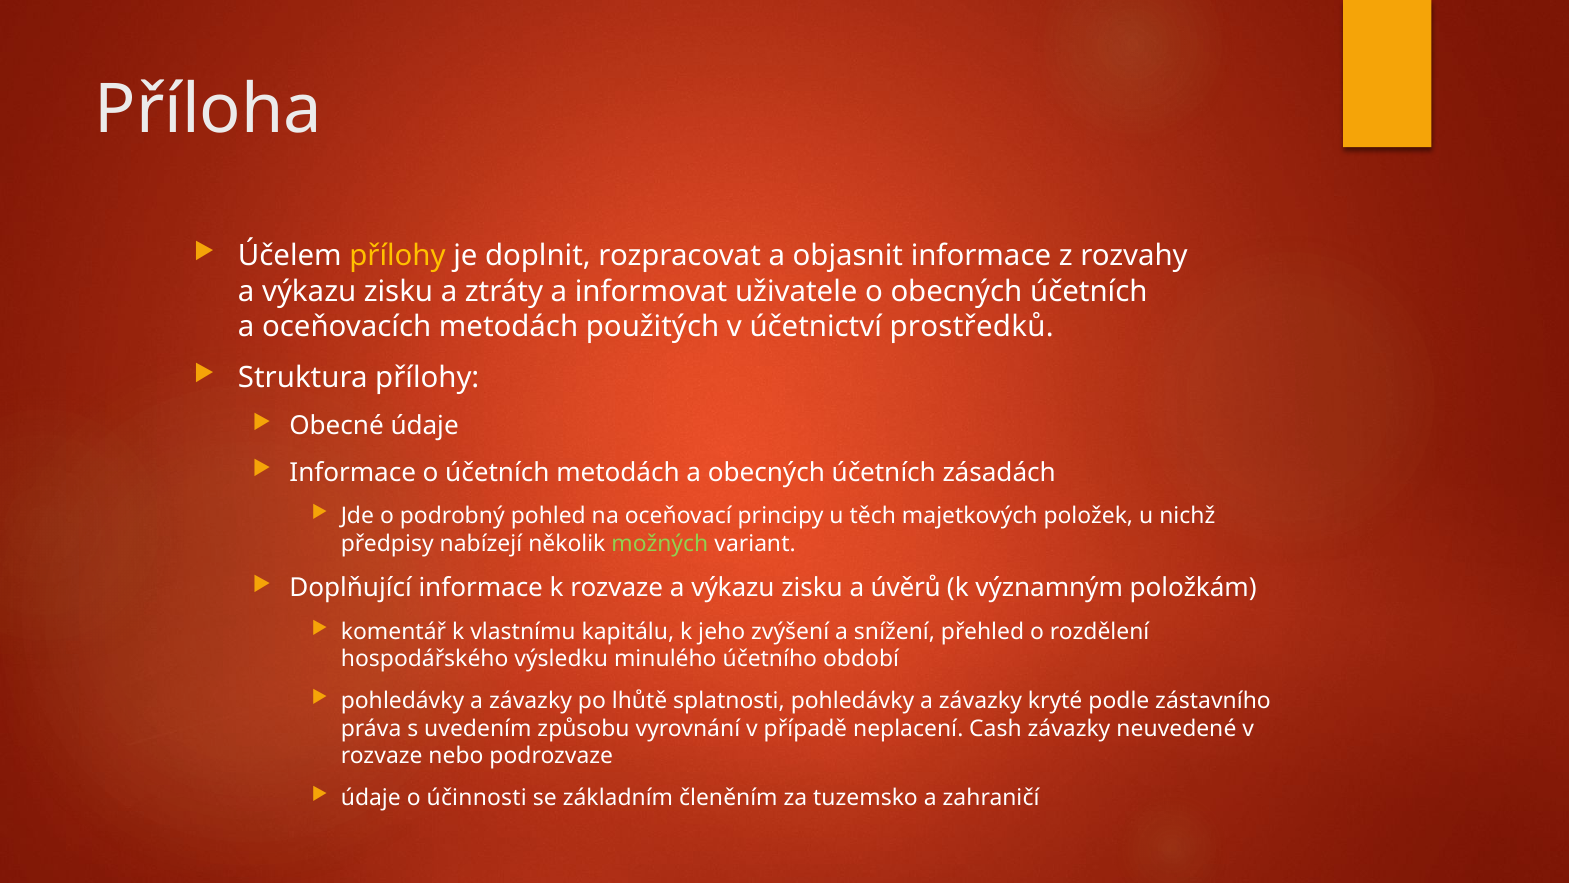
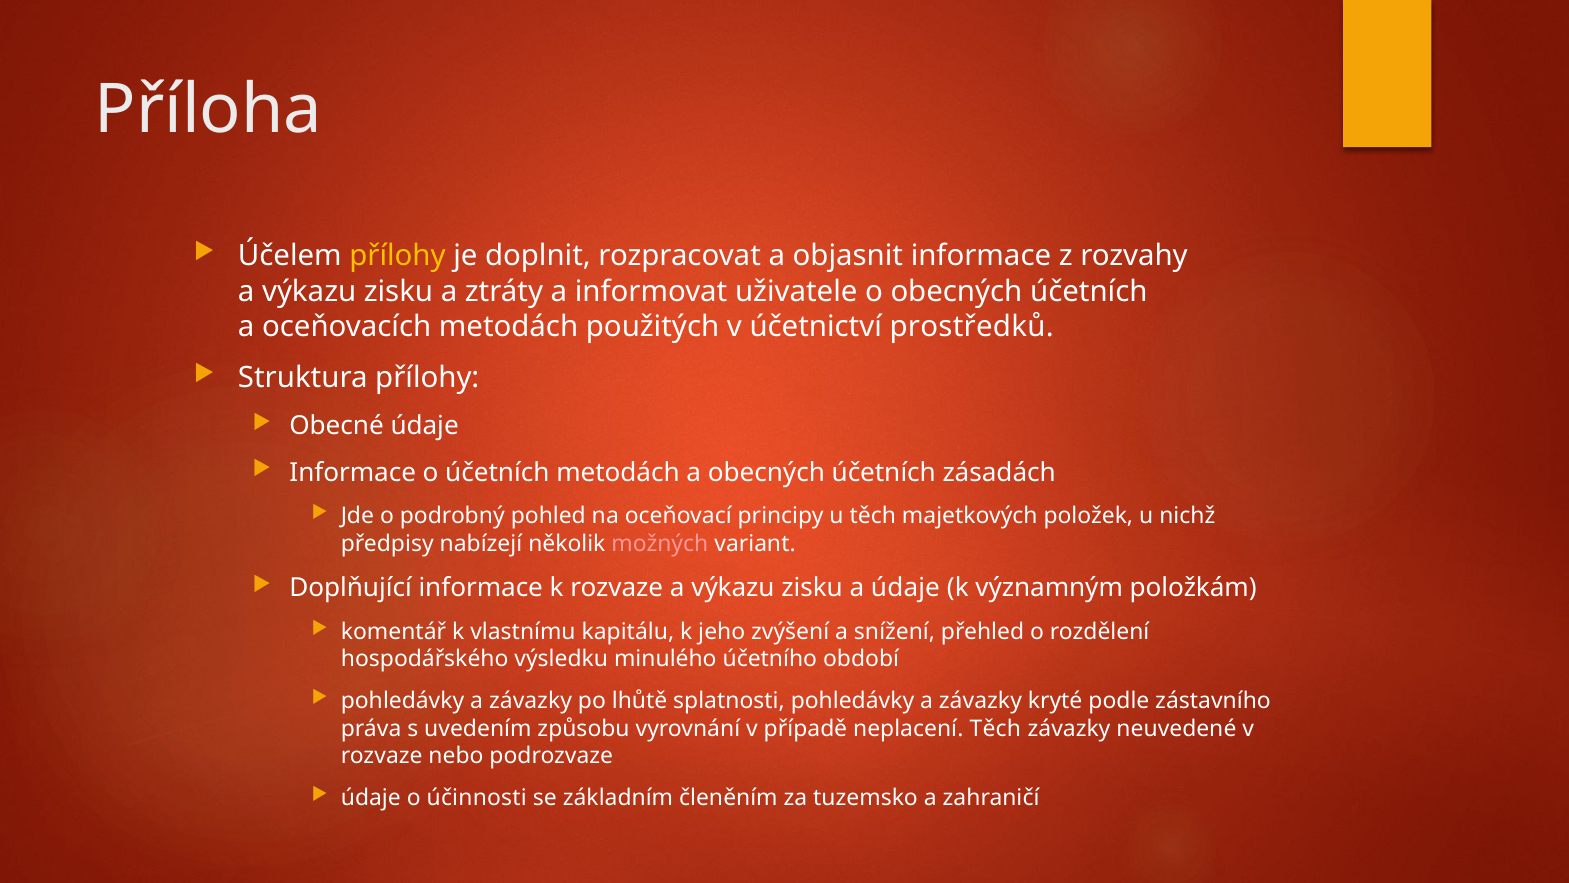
možných colour: light green -> pink
a úvěrů: úvěrů -> údaje
neplacení Cash: Cash -> Těch
